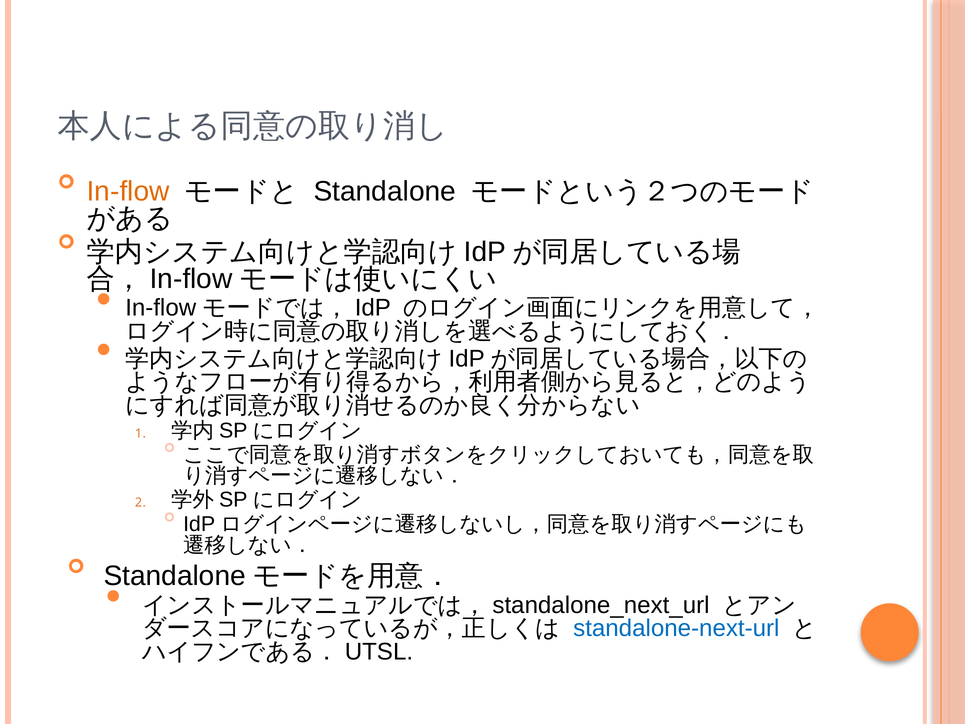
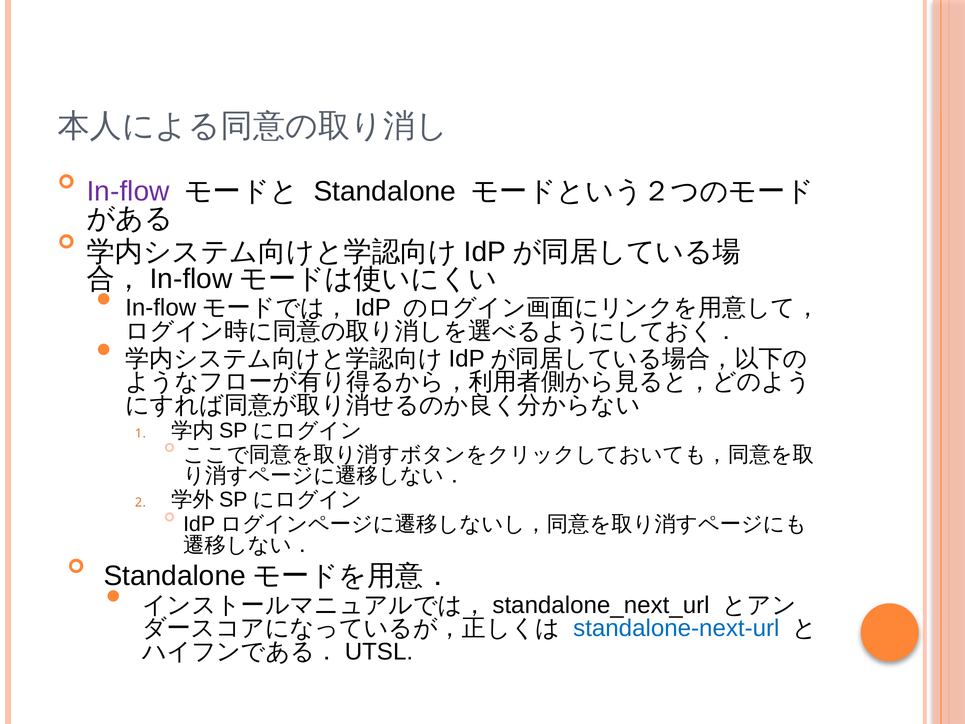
In-flow colour: orange -> purple
